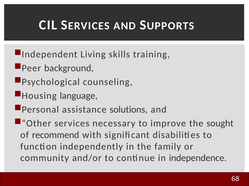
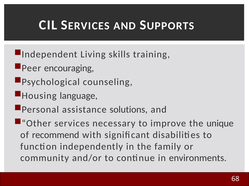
background: background -> encouraging
sought: sought -> unique
independence: independence -> environments
